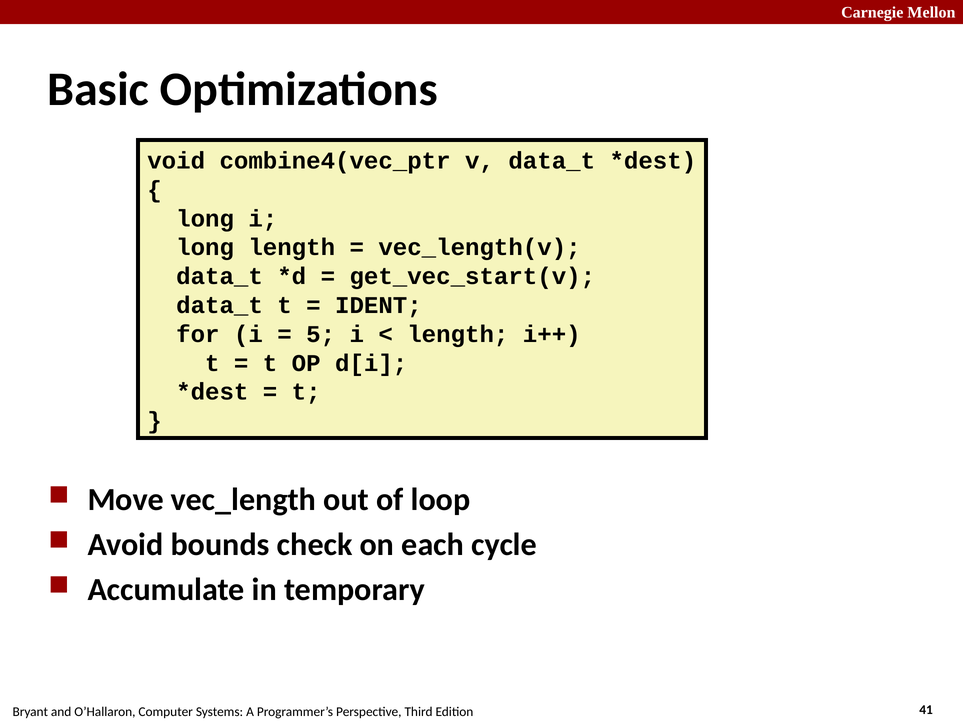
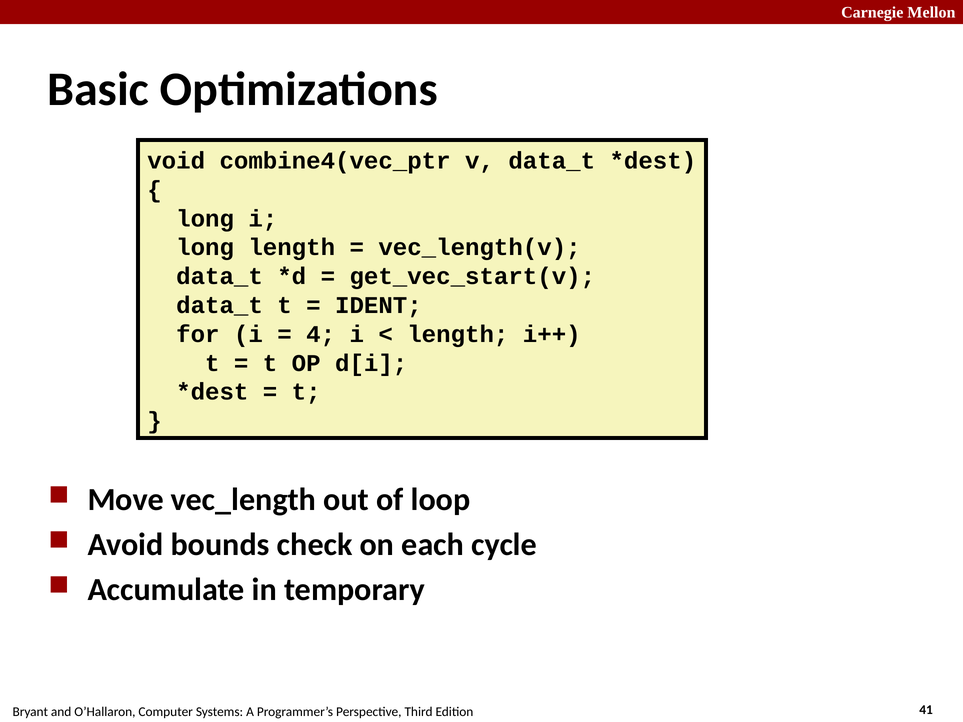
5: 5 -> 4
